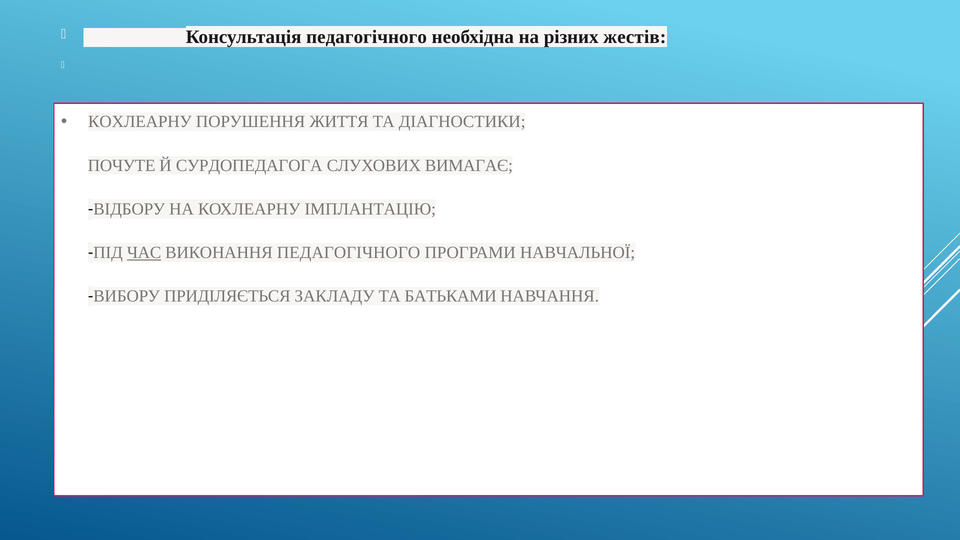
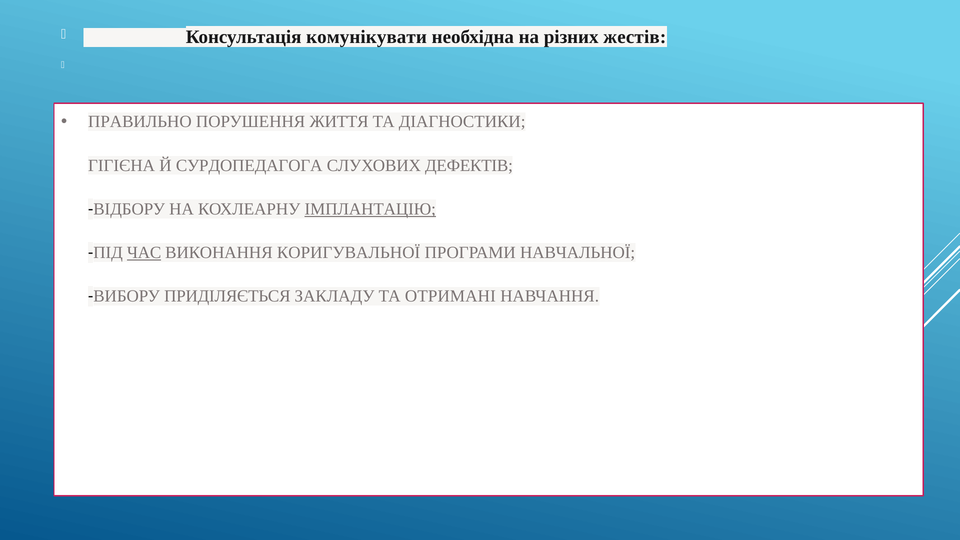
Консультація педагогічного: педагогічного -> комунікувати
КОХЛЕАРНУ at (140, 122): КОХЛЕАРНУ -> ПРАВИЛЬНО
ПОЧУТЕ: ПОЧУТЕ -> ГІГІЄНА
ВИМАГАЄ: ВИМАГАЄ -> ДЕФЕКТІВ
ІМПЛАНТАЦІЮ underline: none -> present
ВИКОНАННЯ ПЕДАГОГІЧНОГО: ПЕДАГОГІЧНОГО -> КОРИГУВАЛЬНОЇ
БАТЬКАМИ: БАТЬКАМИ -> ОТРИМАНІ
